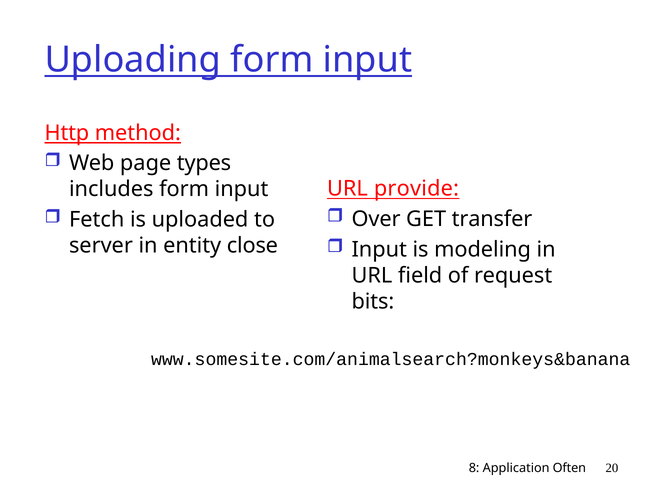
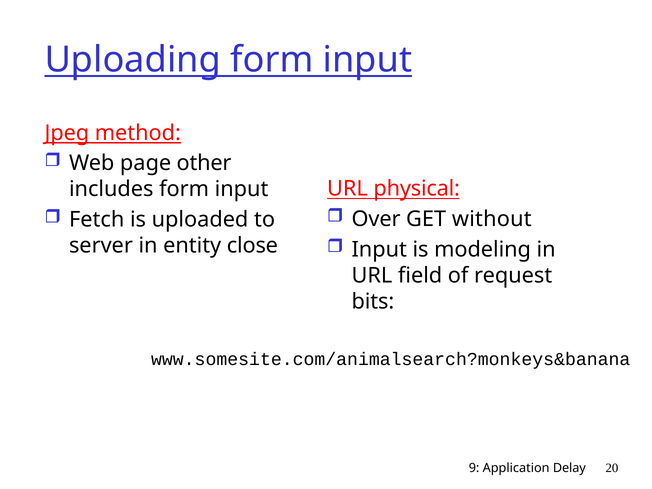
Http: Http -> Jpeg
types: types -> other
provide: provide -> physical
transfer: transfer -> without
8: 8 -> 9
Often: Often -> Delay
